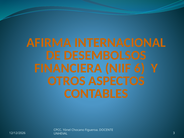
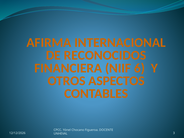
DESEMBOLSOS: DESEMBOLSOS -> RECONOCIDOS
